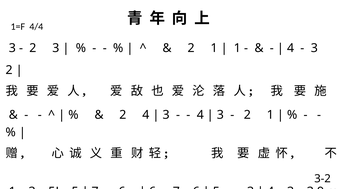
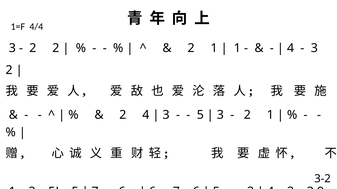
2 3: 3 -> 2
4 at (200, 115): 4 -> 5
